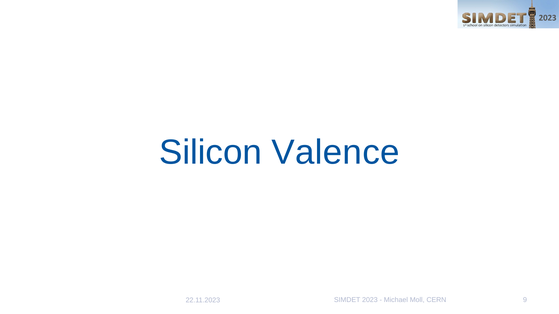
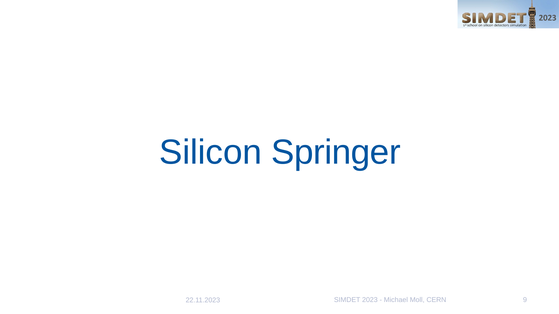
Valence: Valence -> Springer
